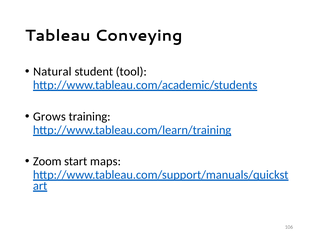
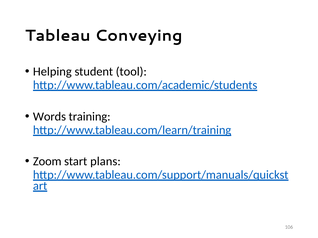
Natural: Natural -> Helping
Grows: Grows -> Words
maps: maps -> plans
